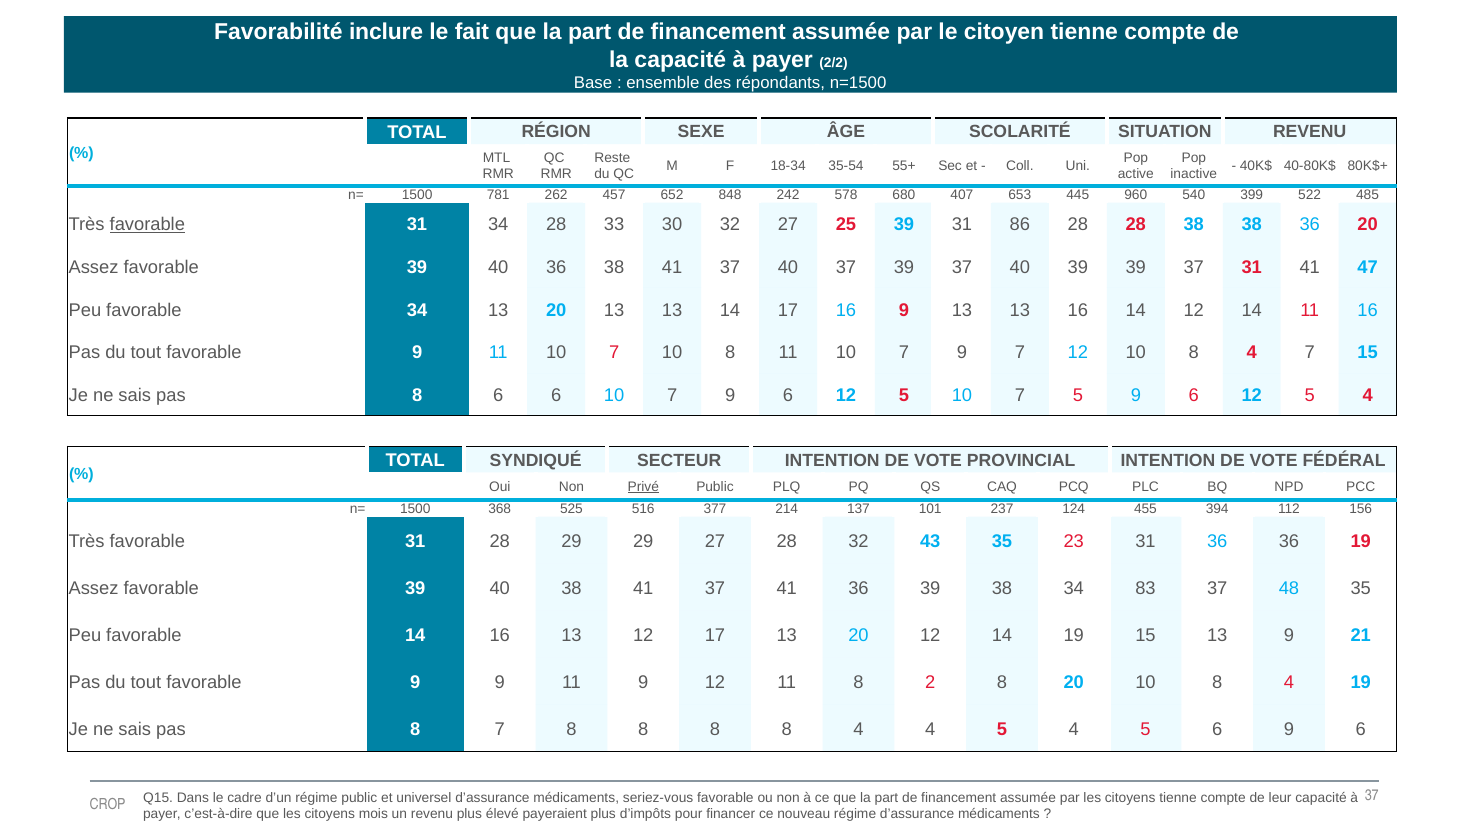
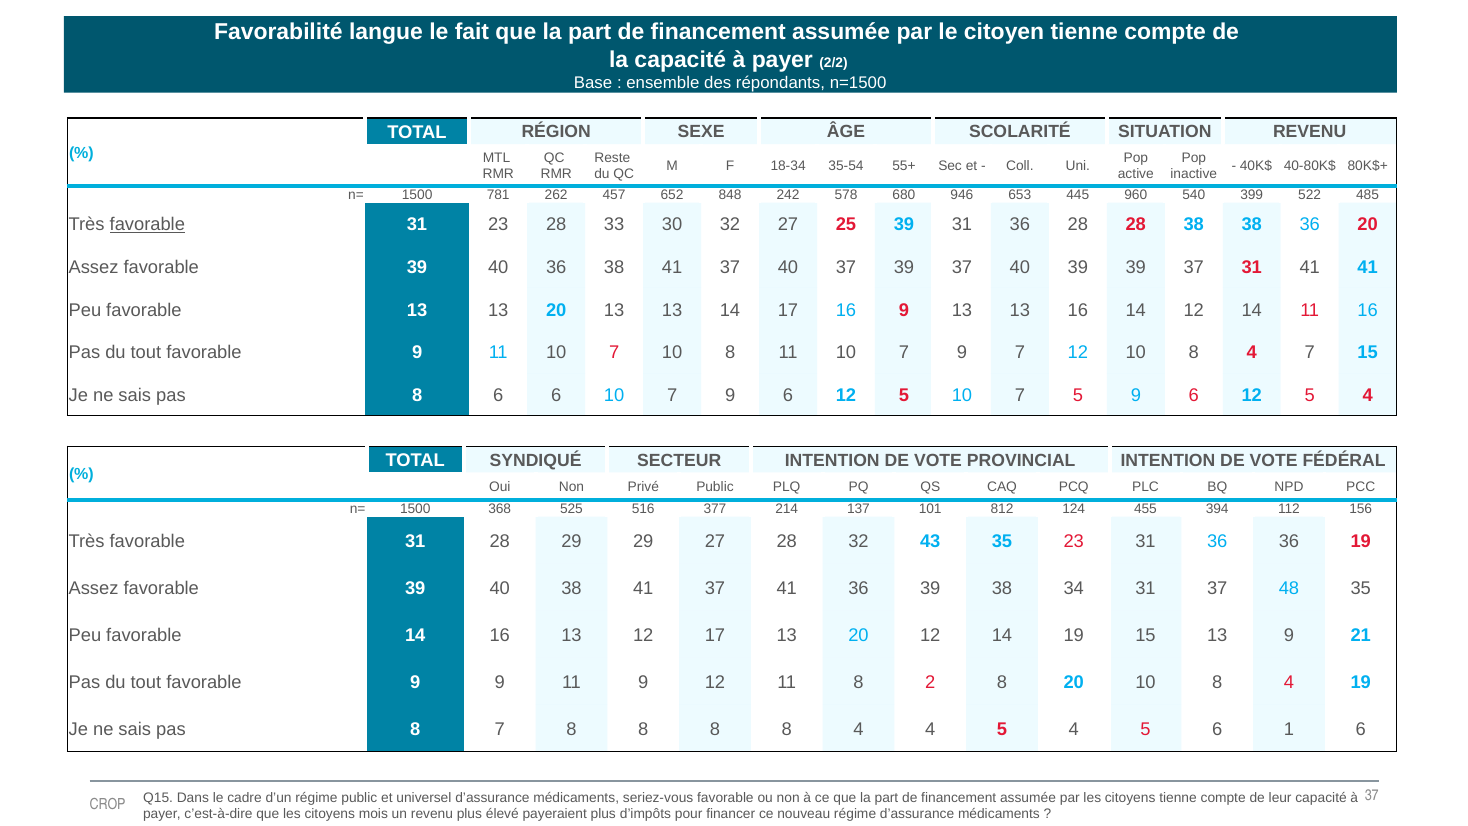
inclure: inclure -> langue
407: 407 -> 946
31 34: 34 -> 23
39 31 86: 86 -> 36
41 47: 47 -> 41
favorable 34: 34 -> 13
Privé underline: present -> none
237: 237 -> 812
34 83: 83 -> 31
6 9: 9 -> 1
